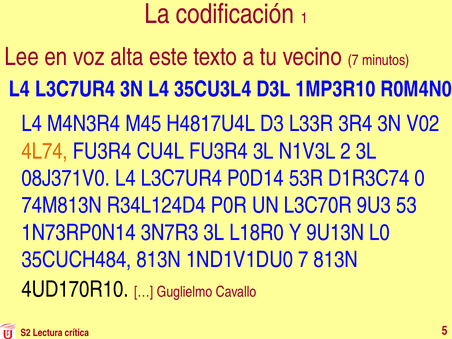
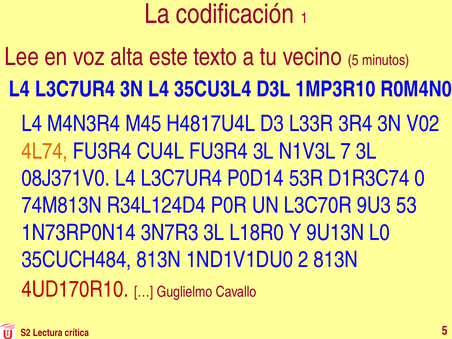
vecino 7: 7 -> 5
2: 2 -> 7
1ND1V1DU0 7: 7 -> 2
4UD170R10 colour: black -> red
